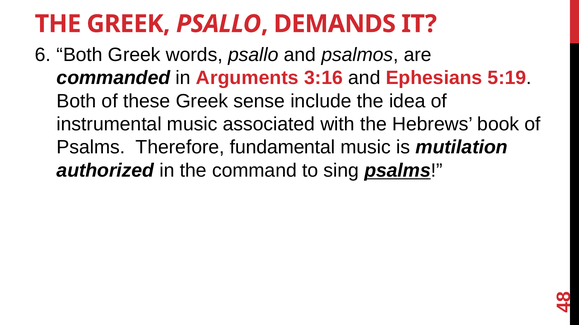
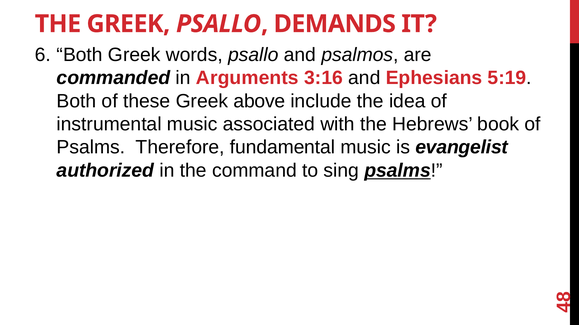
sense: sense -> above
mutilation: mutilation -> evangelist
